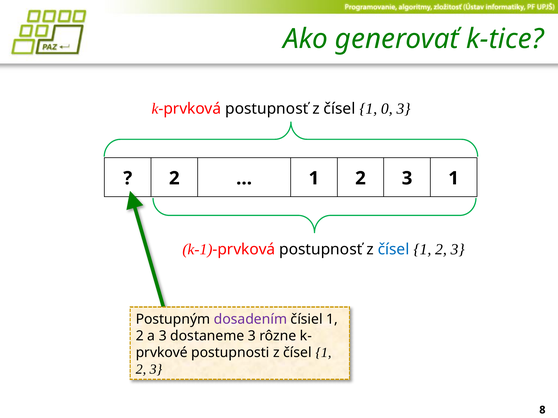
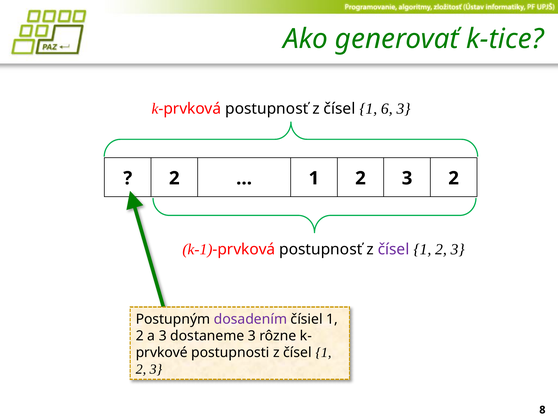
0: 0 -> 6
3 1: 1 -> 2
čísel at (394, 250) colour: blue -> purple
